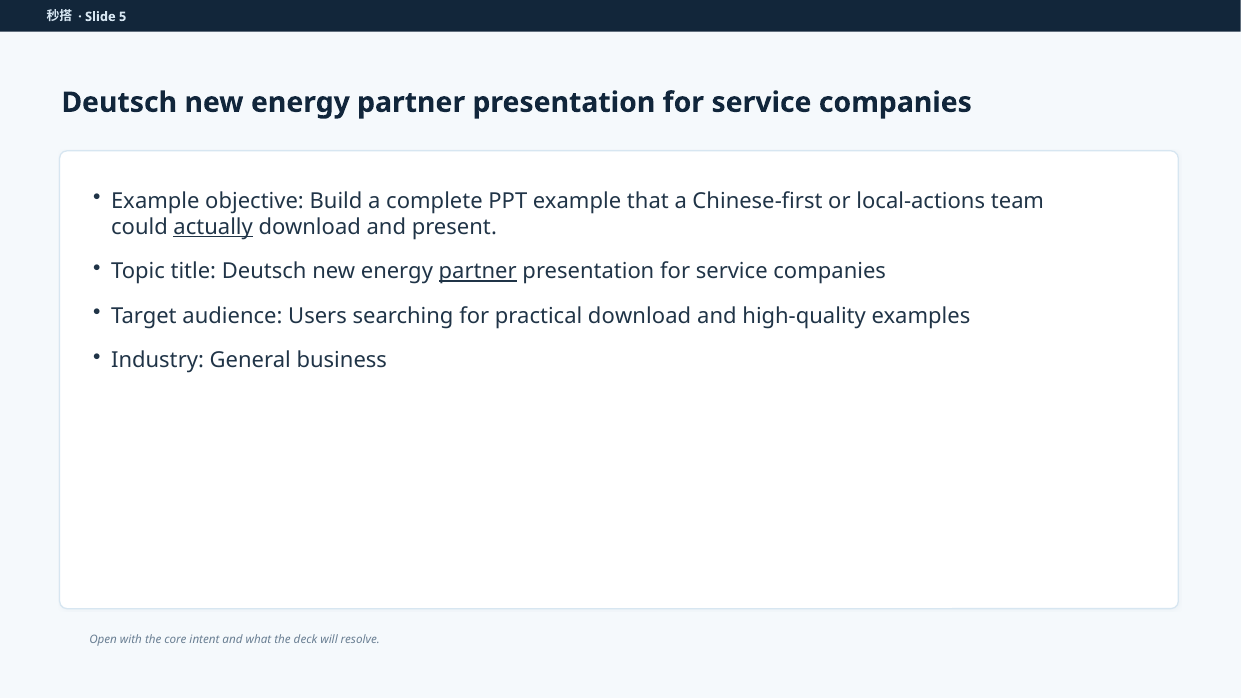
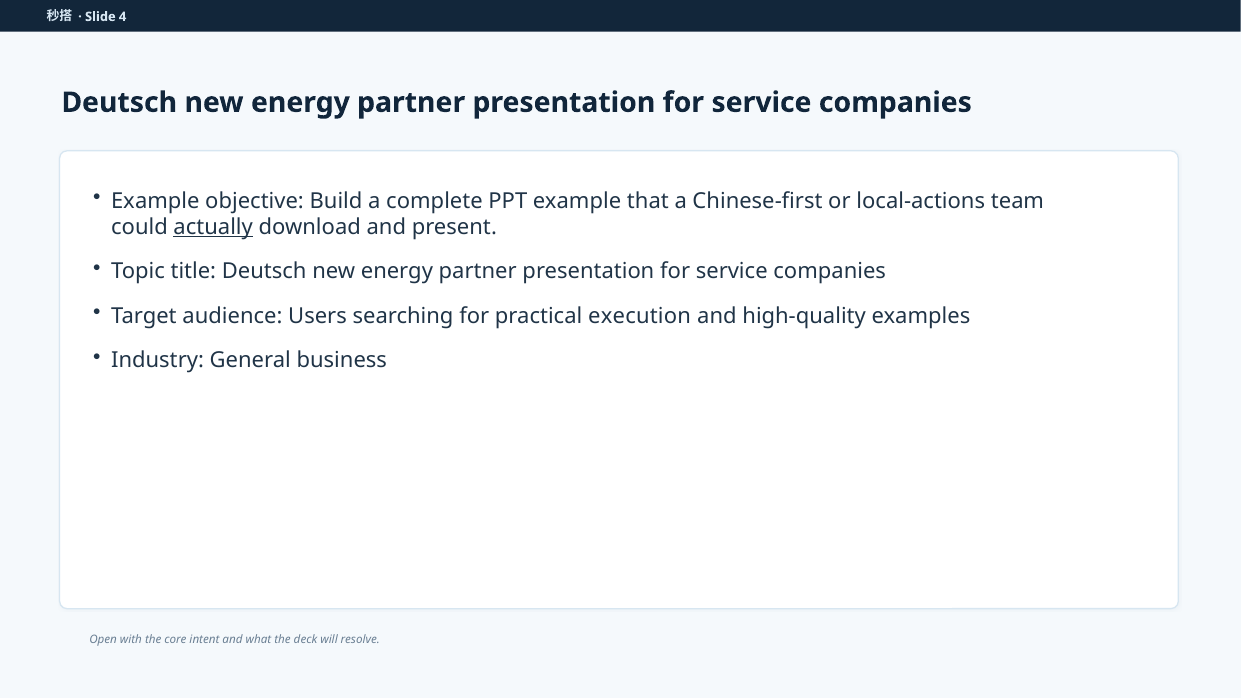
5: 5 -> 4
partner at (478, 272) underline: present -> none
practical download: download -> execution
